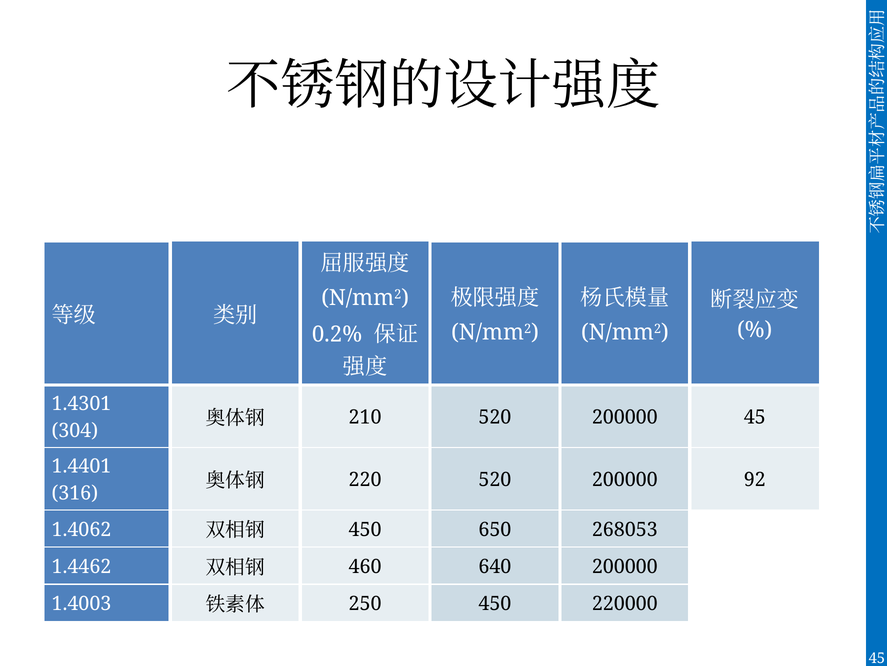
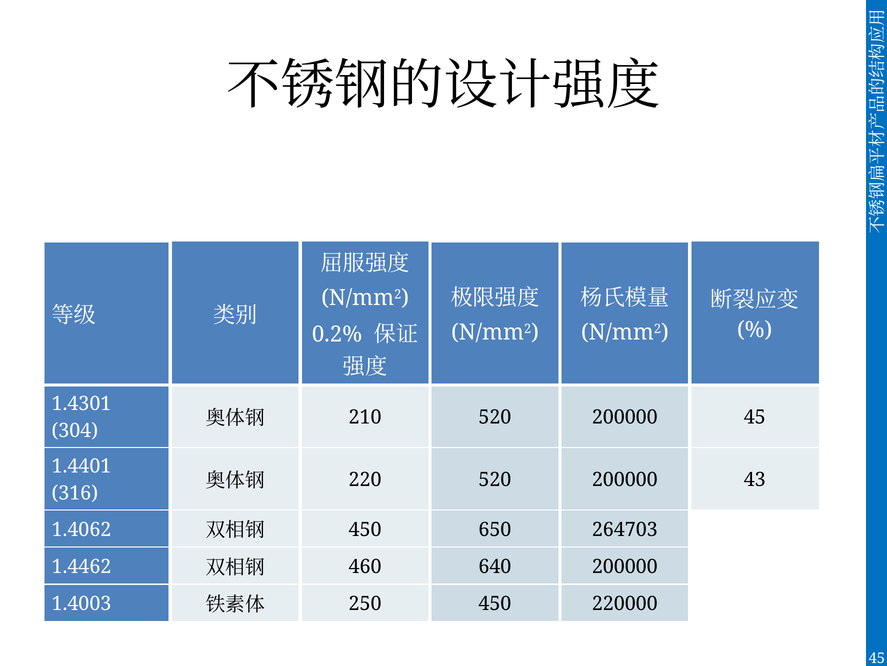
92: 92 -> 43
268053: 268053 -> 264703
